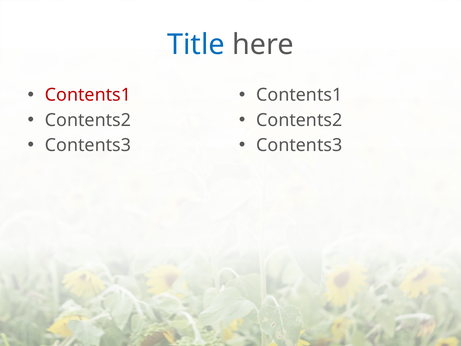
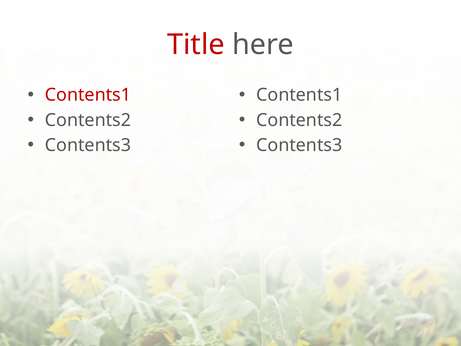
Title colour: blue -> red
